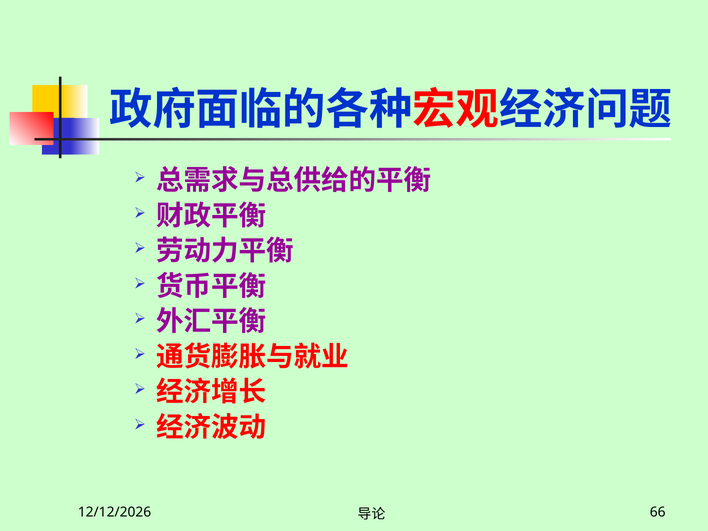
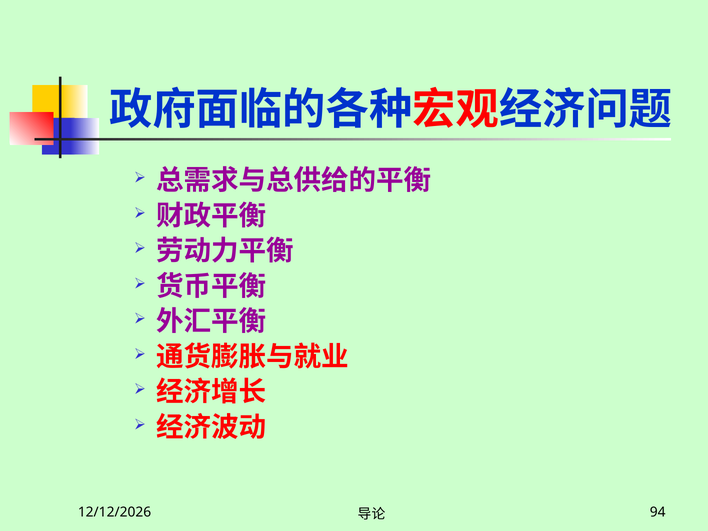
66: 66 -> 94
